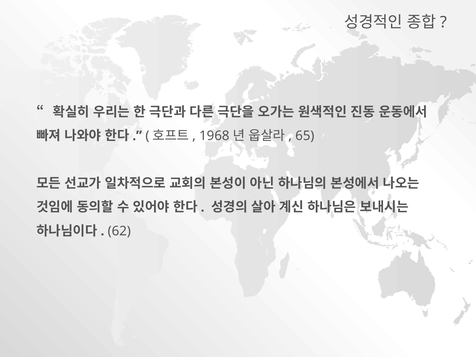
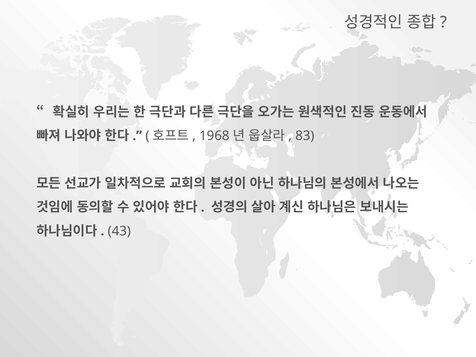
65: 65 -> 83
62: 62 -> 43
